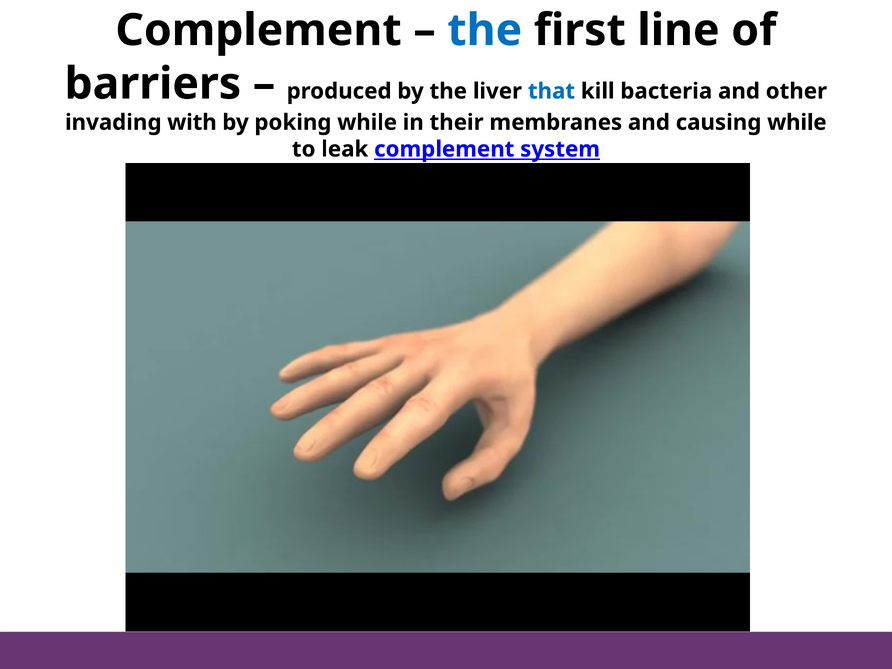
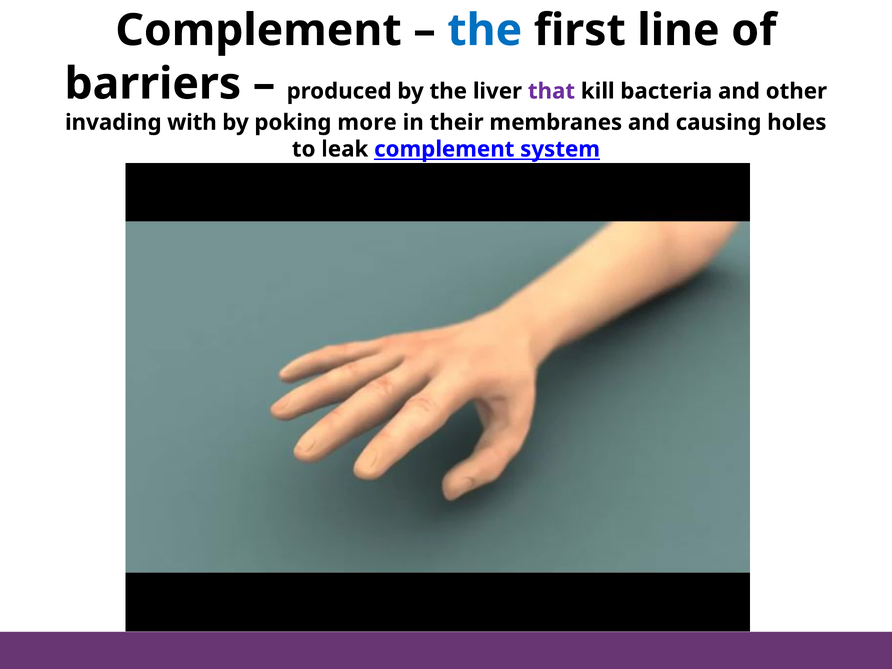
that colour: blue -> purple
poking while: while -> more
causing while: while -> holes
